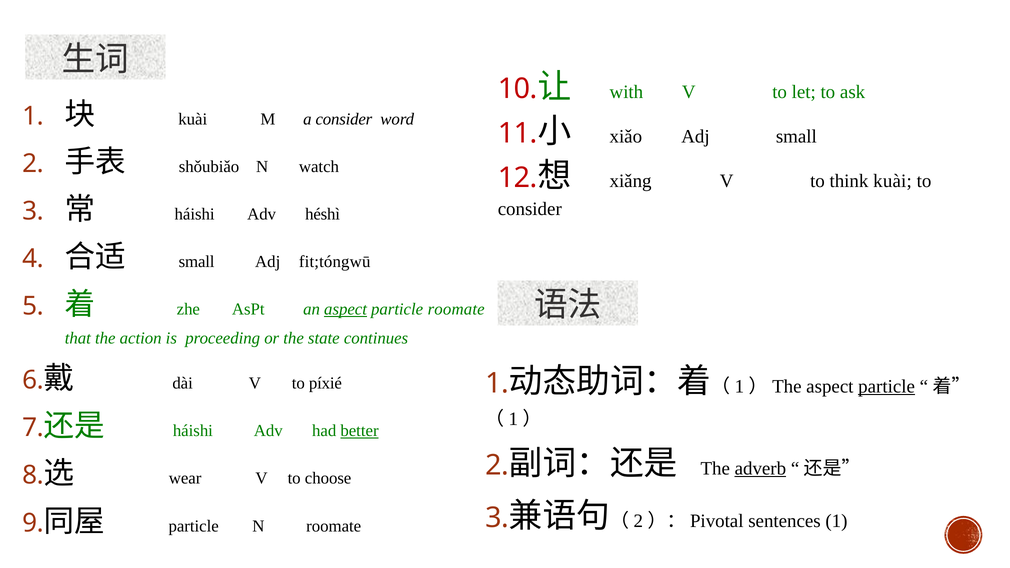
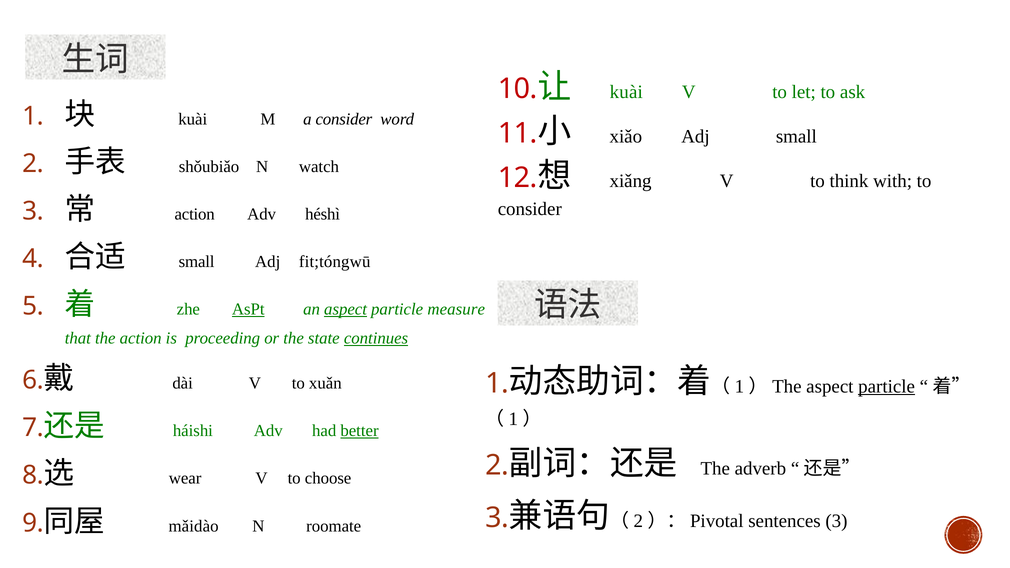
with at (626, 92): with -> kuài
think kuài: kuài -> with
háishi at (195, 214): háishi -> action
AsPt underline: none -> present
particle roomate: roomate -> measure
continues underline: none -> present
píxié: píxié -> xuǎn
adverb underline: present -> none
sentences 1: 1 -> 3
particle at (194, 526): particle -> mǎidào
